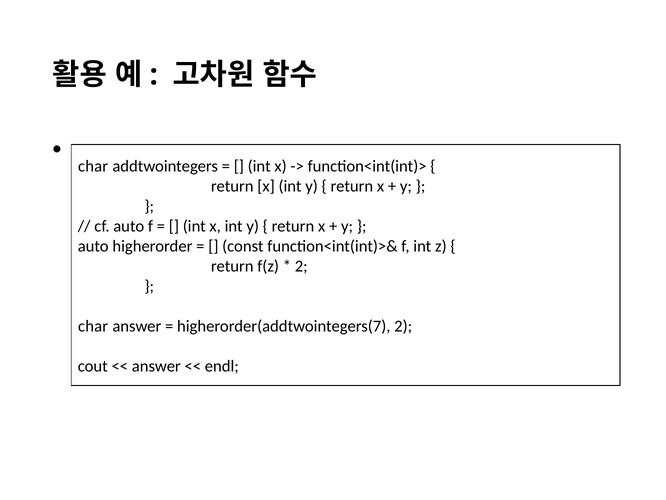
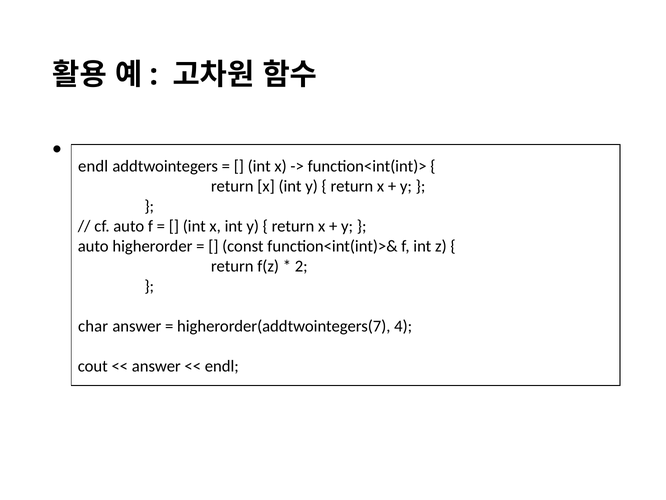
char at (93, 166): char -> endl
higherorder(addtwointegers(7 2: 2 -> 4
